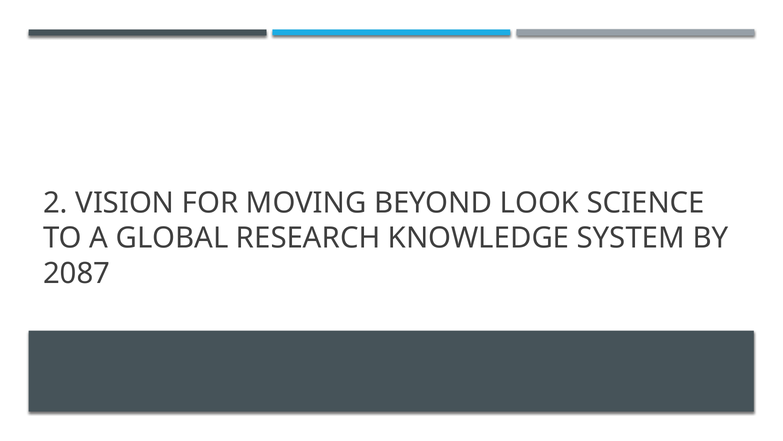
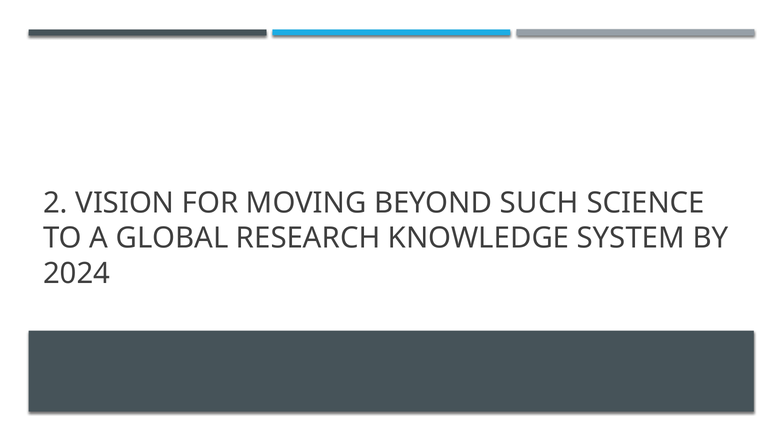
LOOK: LOOK -> SUCH
2087: 2087 -> 2024
